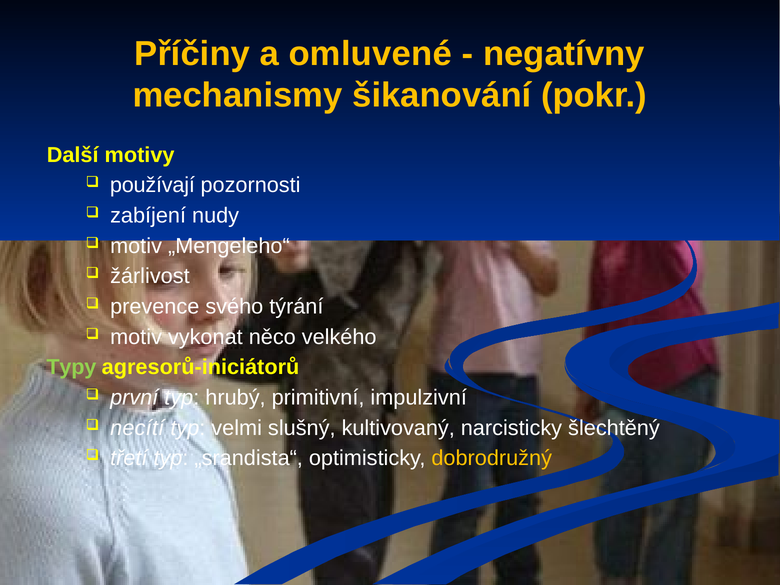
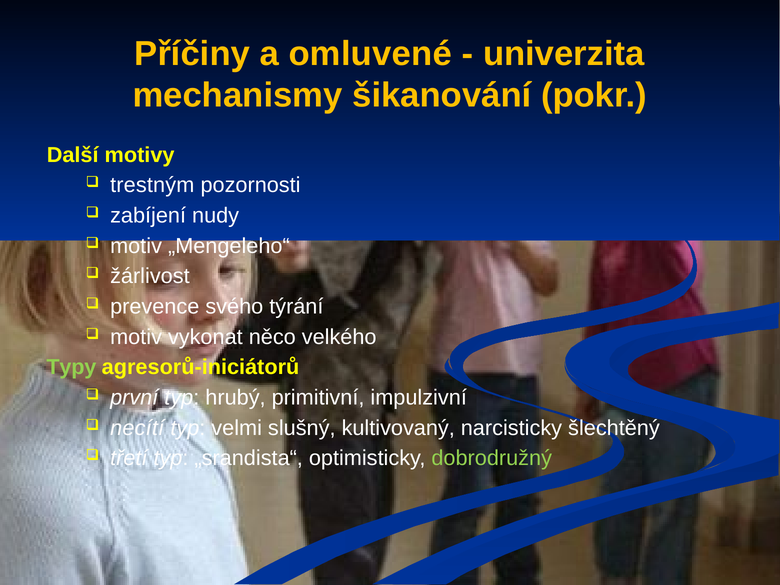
negatívny: negatívny -> univerzita
používají: používají -> trestným
dobrodružný colour: yellow -> light green
